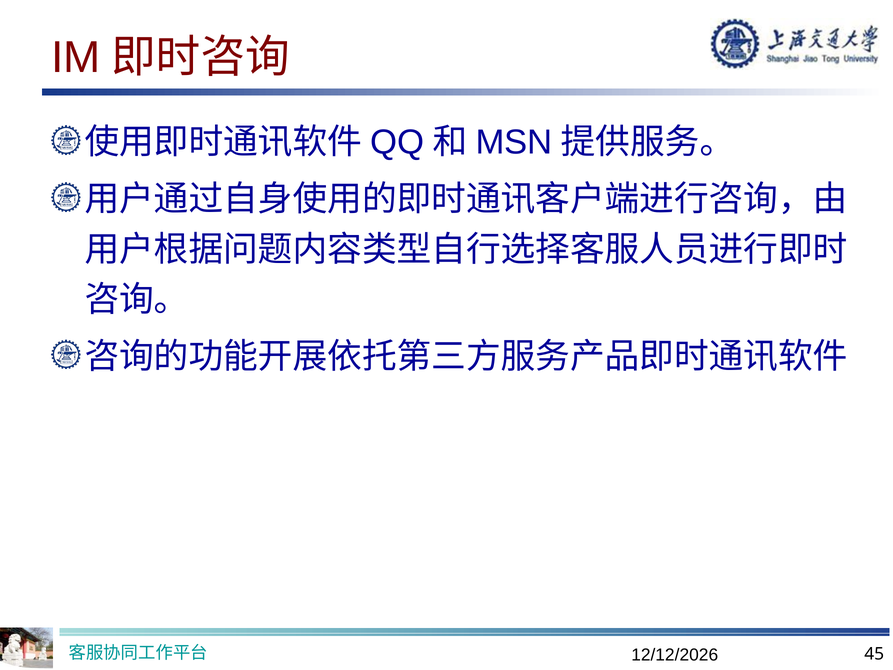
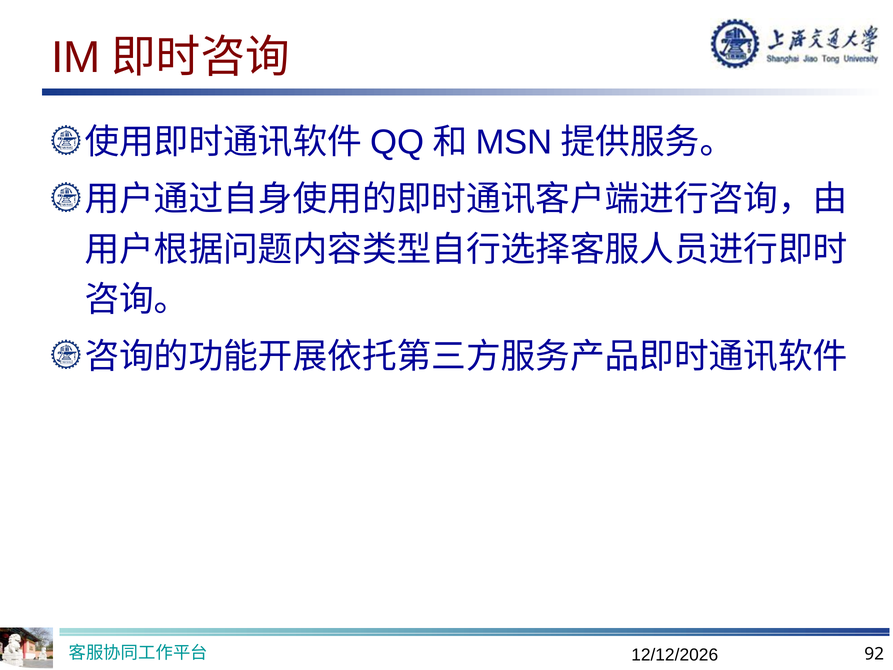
45: 45 -> 92
